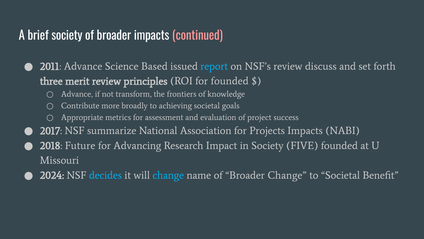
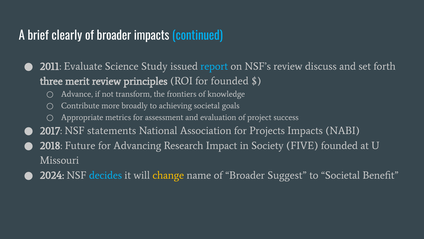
brief society: society -> clearly
continued colour: pink -> light blue
2011 Advance: Advance -> Evaluate
Based: Based -> Study
summarize: summarize -> statements
change at (168, 175) colour: light blue -> yellow
Broader Change: Change -> Suggest
